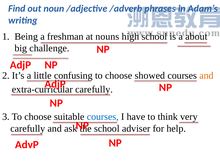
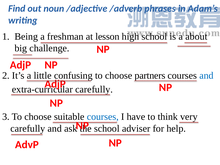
nouns: nouns -> lesson
showed: showed -> partners
and at (206, 76) colour: orange -> blue
